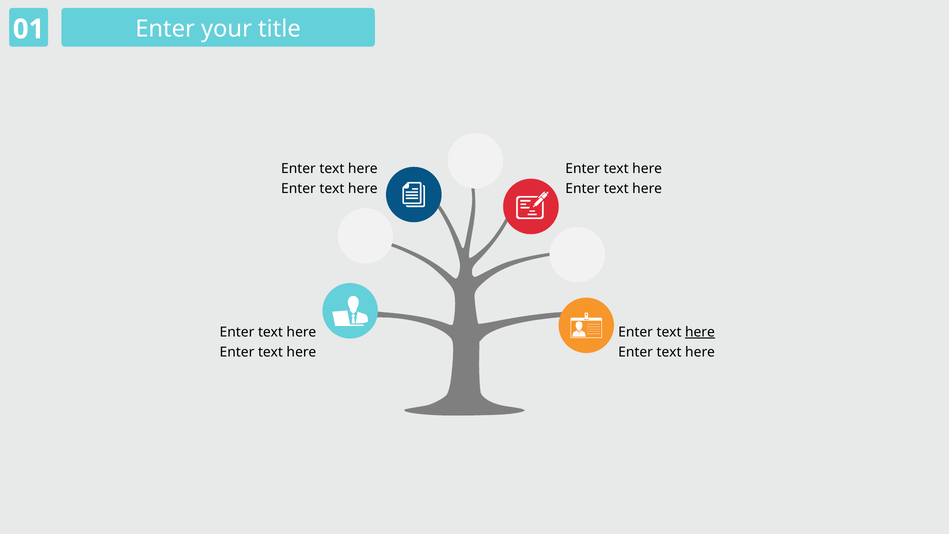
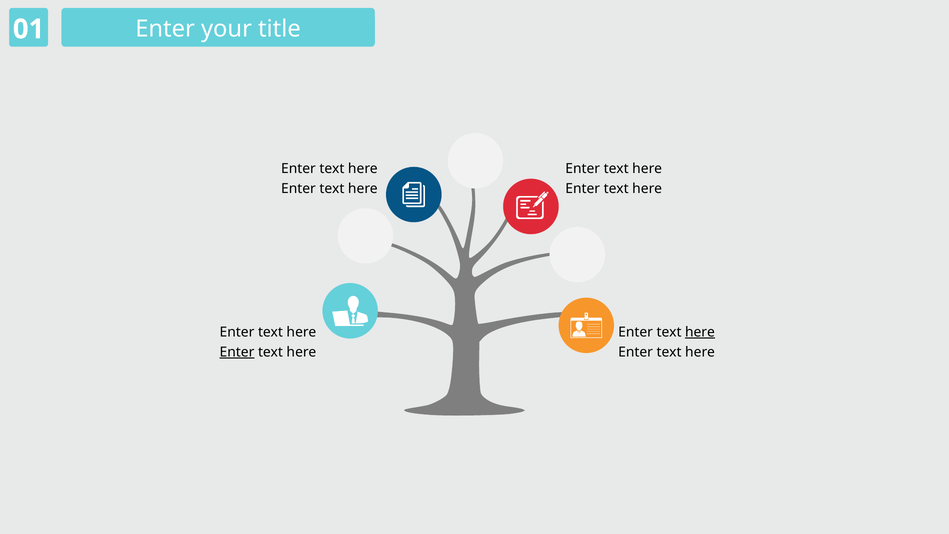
Enter at (237, 352) underline: none -> present
